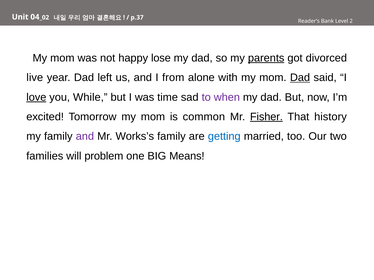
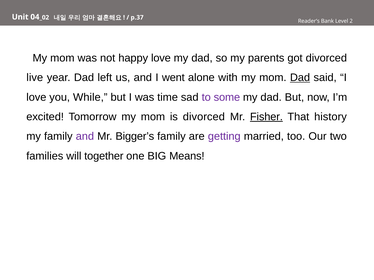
happy lose: lose -> love
parents underline: present -> none
from: from -> went
love at (36, 97) underline: present -> none
when: when -> some
is common: common -> divorced
Works’s: Works’s -> Bigger’s
getting colour: blue -> purple
problem: problem -> together
